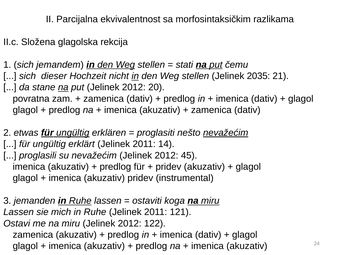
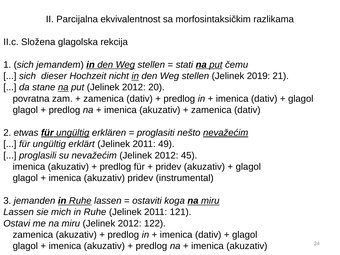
2035: 2035 -> 2019
14: 14 -> 49
